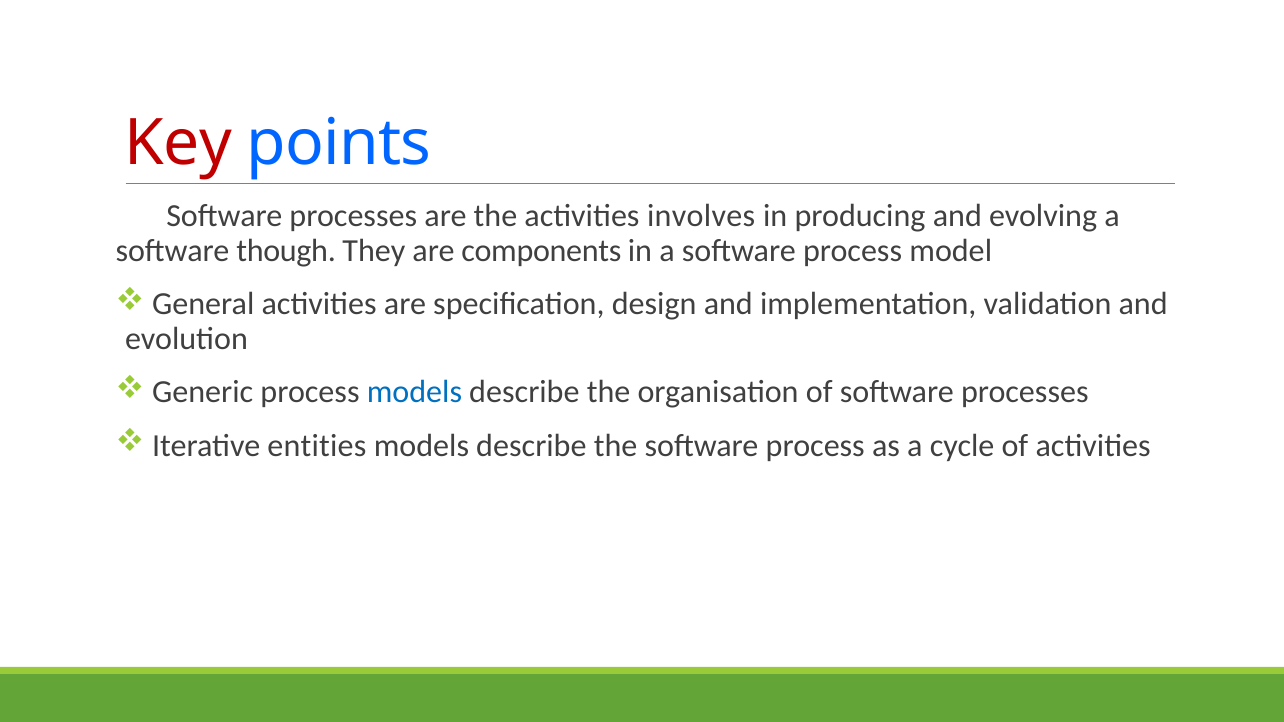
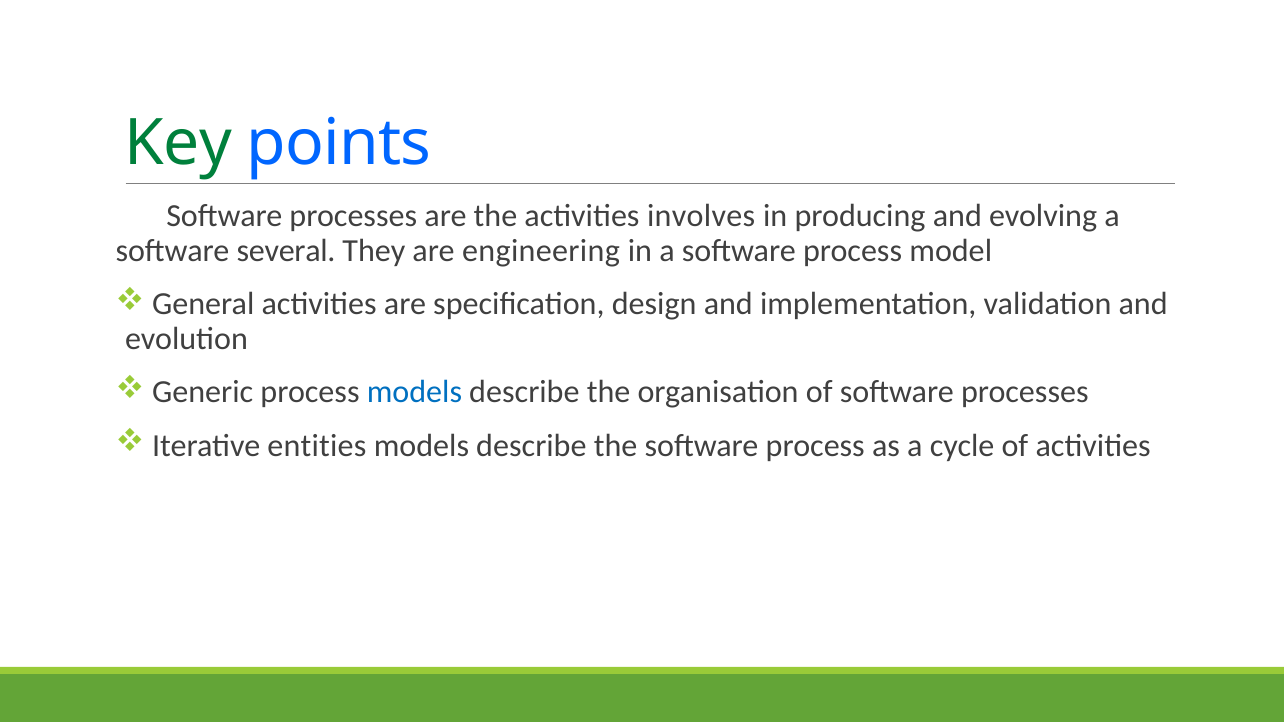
Key colour: red -> green
though: though -> several
components: components -> engineering
